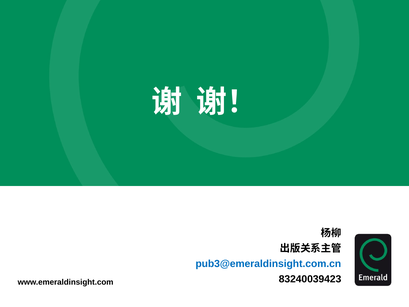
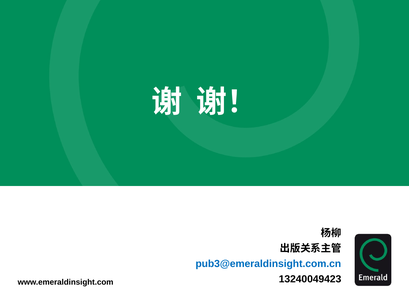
83240039423: 83240039423 -> 13240049423
